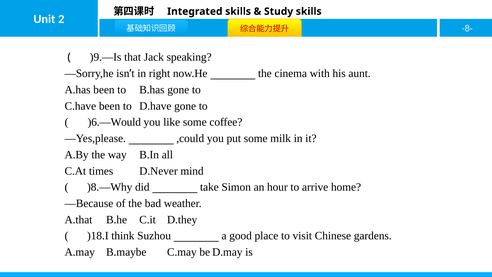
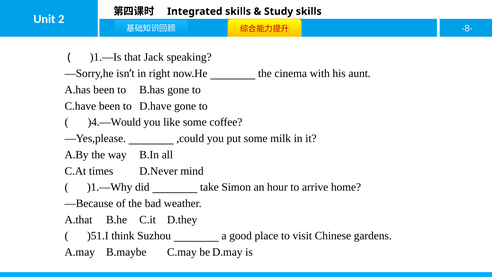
)9.—Is: )9.—Is -> )1.—Is
)6.—Would: )6.—Would -> )4.—Would
)8.—Why: )8.—Why -> )1.—Why
)18.I: )18.I -> )51.I
